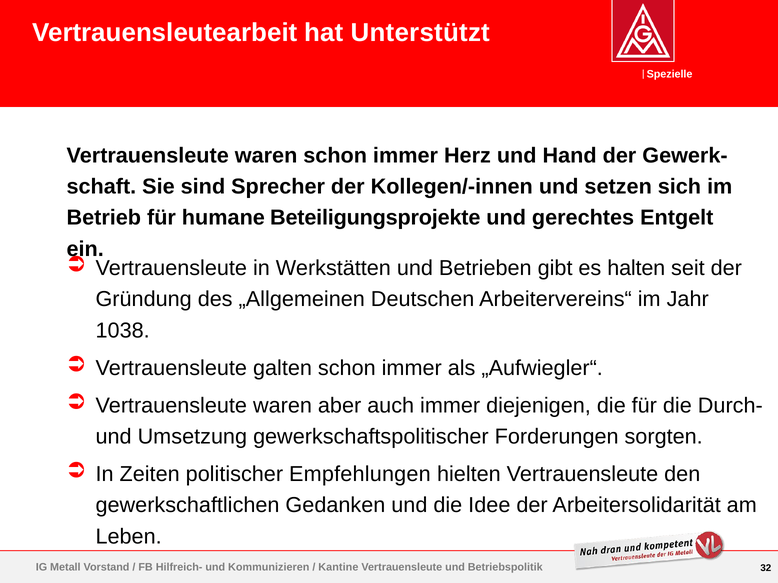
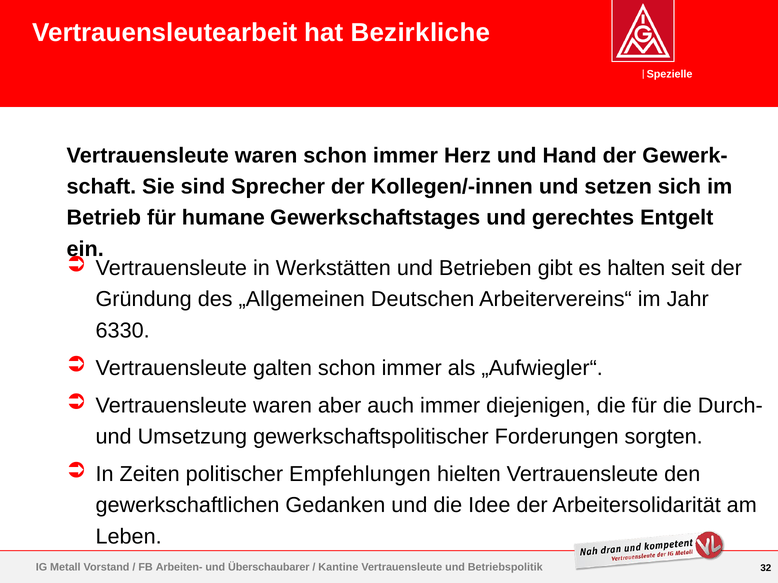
Unterstützt: Unterstützt -> Bezirkliche
Beteiligungsprojekte: Beteiligungsprojekte -> Gewerkschaftstages
1038: 1038 -> 6330
Hilfreich-: Hilfreich- -> Arbeiten-
Kommunizieren: Kommunizieren -> Überschaubarer
